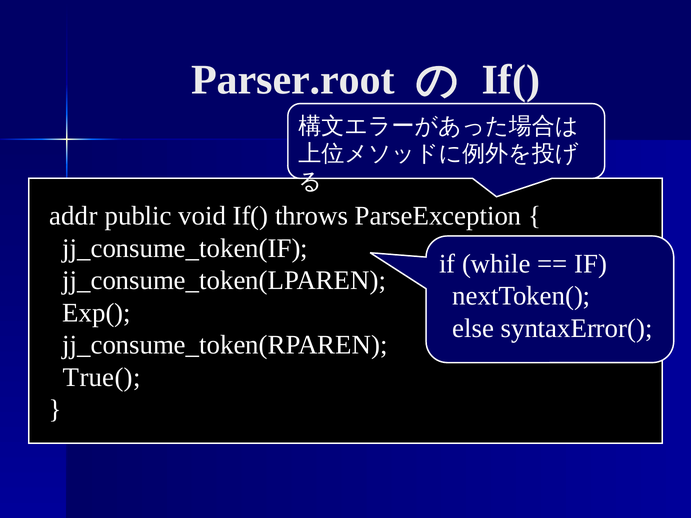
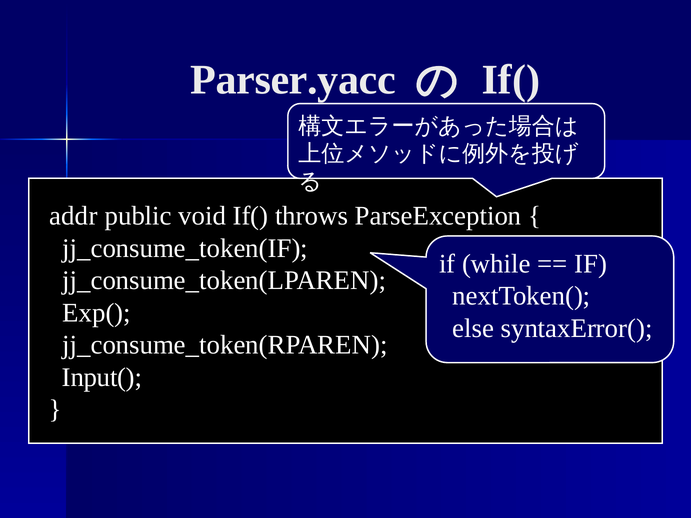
Parser.root: Parser.root -> Parser.yacc
True(: True( -> Input(
